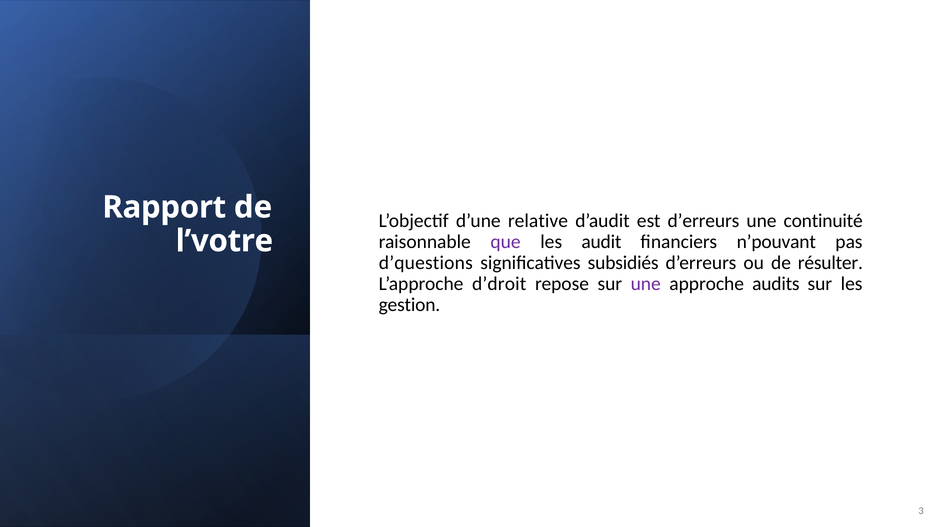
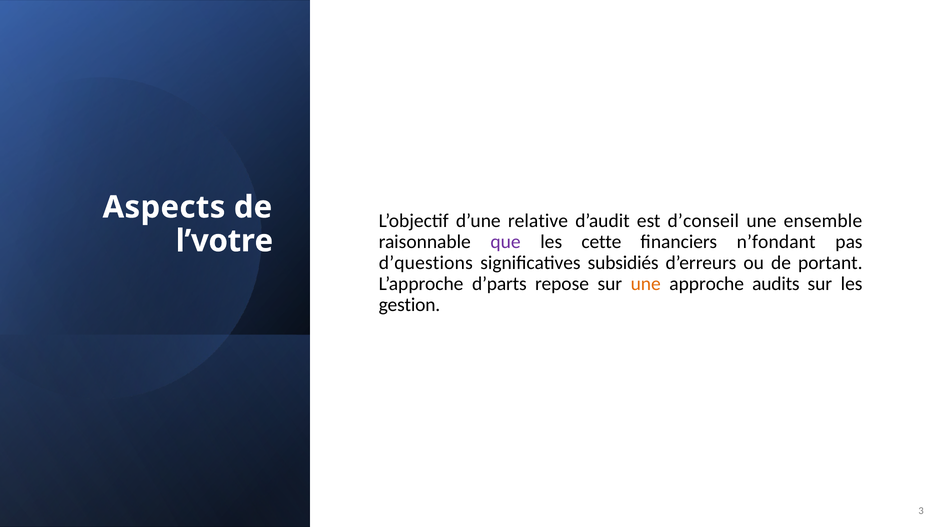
Rapport: Rapport -> Aspects
est d’erreurs: d’erreurs -> d’conseil
continuité: continuité -> ensemble
audit: audit -> cette
n’pouvant: n’pouvant -> n’fondant
résulter: résulter -> portant
d’droit: d’droit -> d’parts
une at (646, 284) colour: purple -> orange
